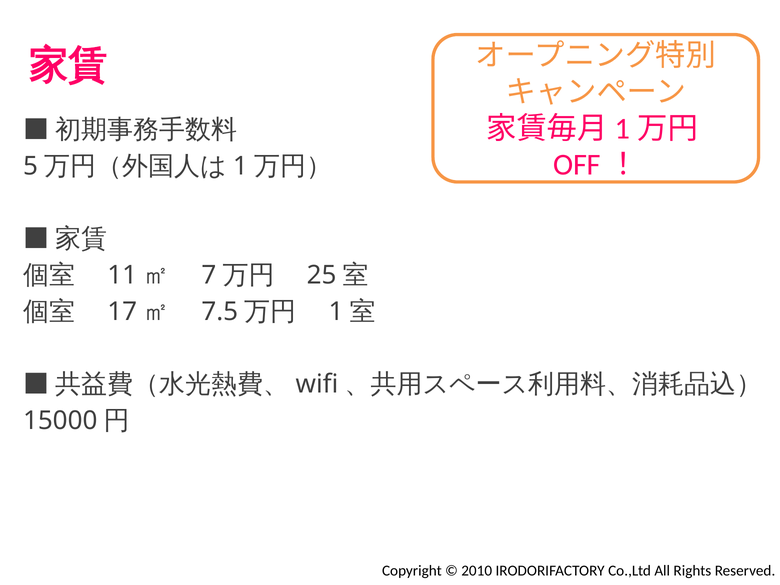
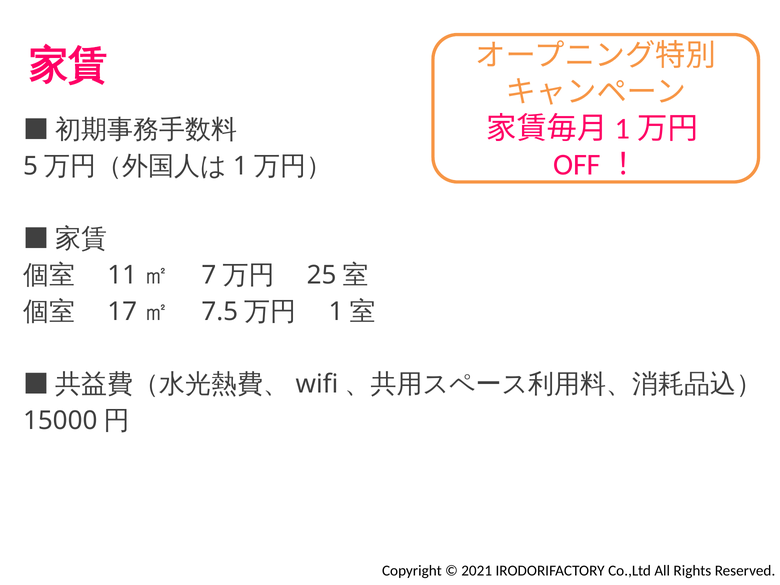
2010: 2010 -> 2021
